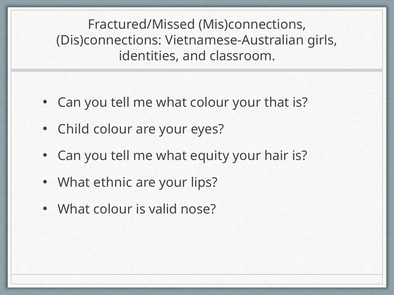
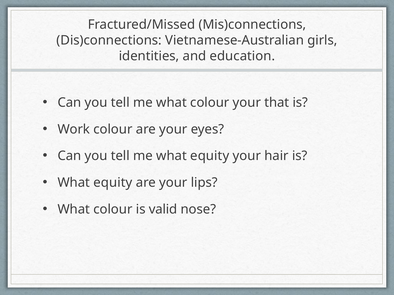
classroom: classroom -> education
Child: Child -> Work
ethnic at (113, 183): ethnic -> equity
